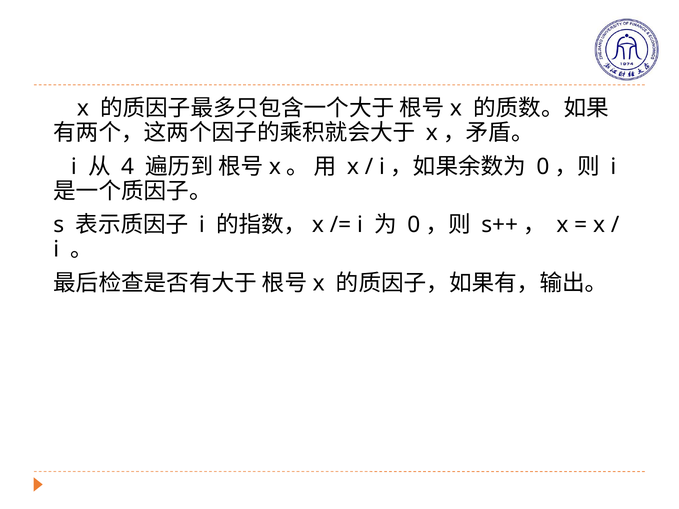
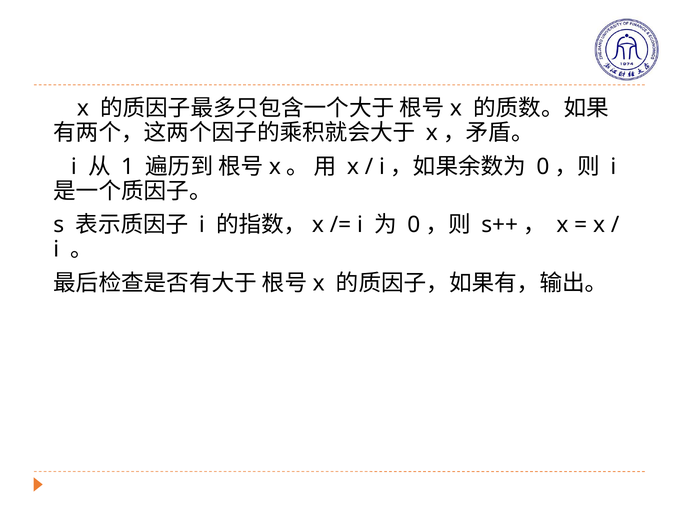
4: 4 -> 1
